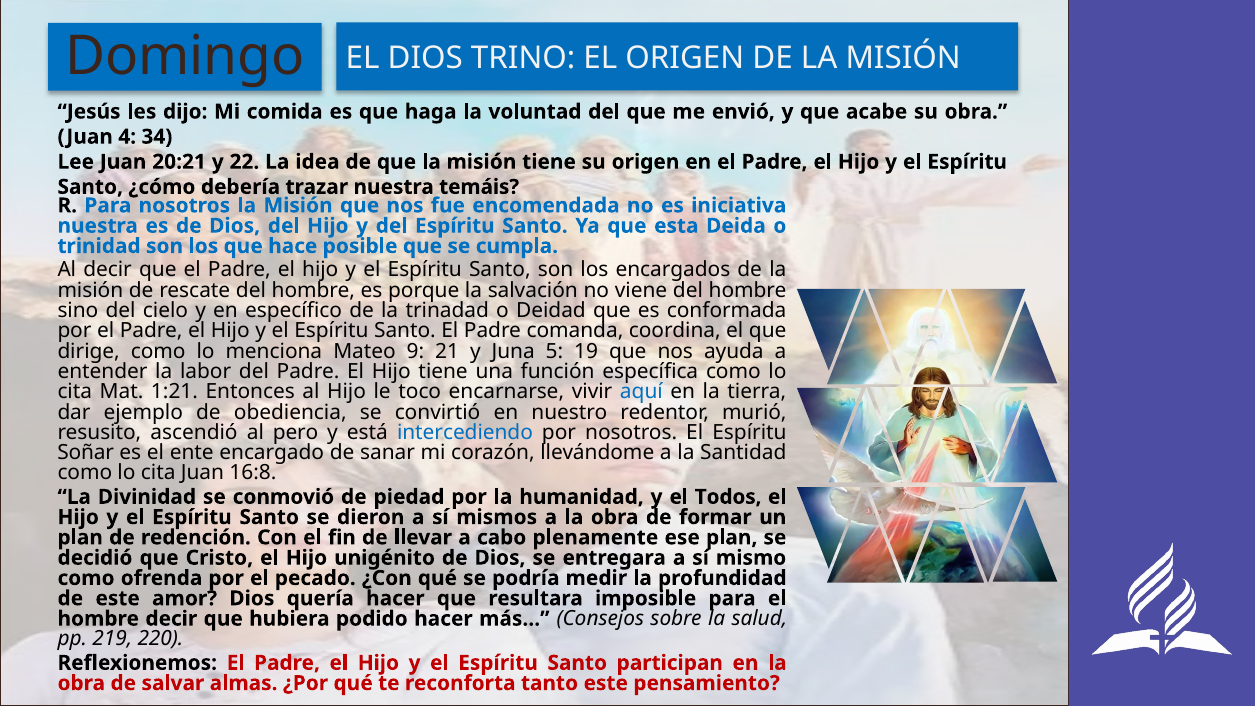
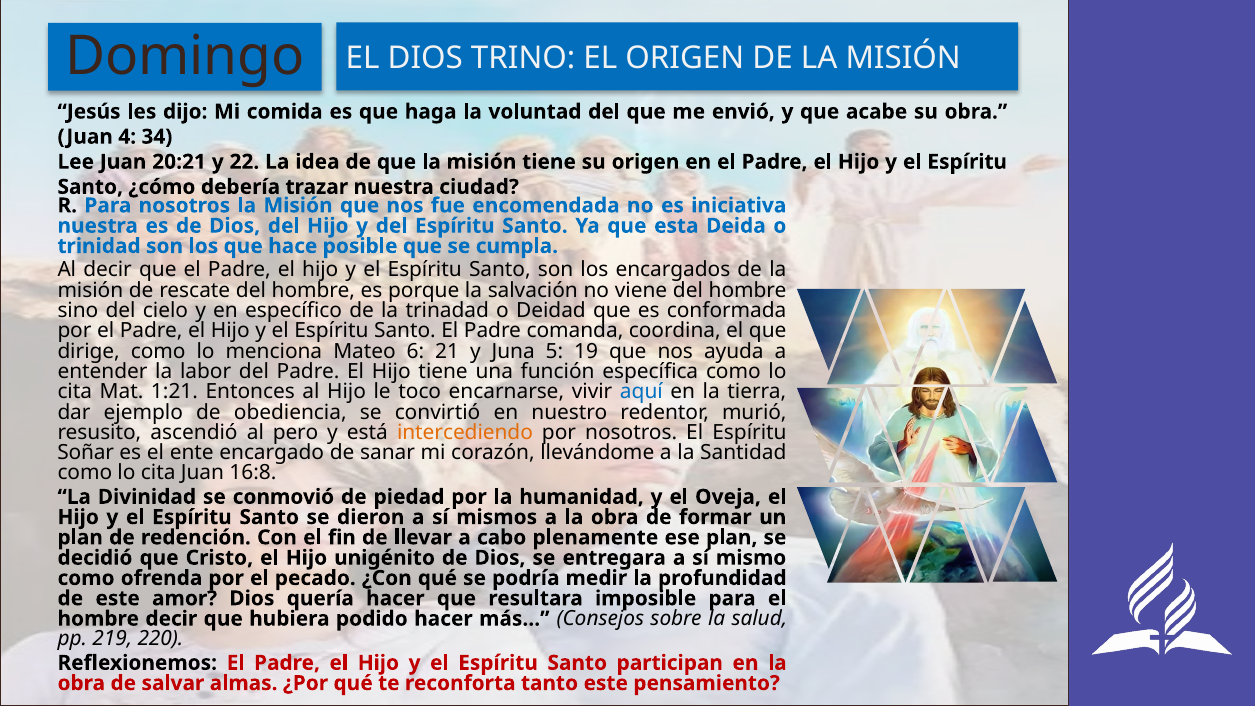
temáis: temáis -> ciudad
9: 9 -> 6
intercediendo colour: blue -> orange
Todos: Todos -> Oveja
